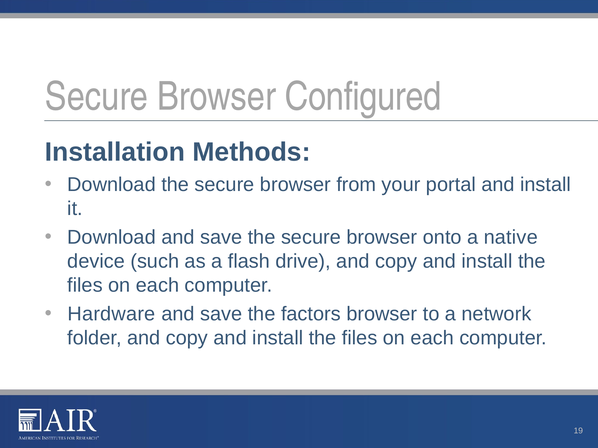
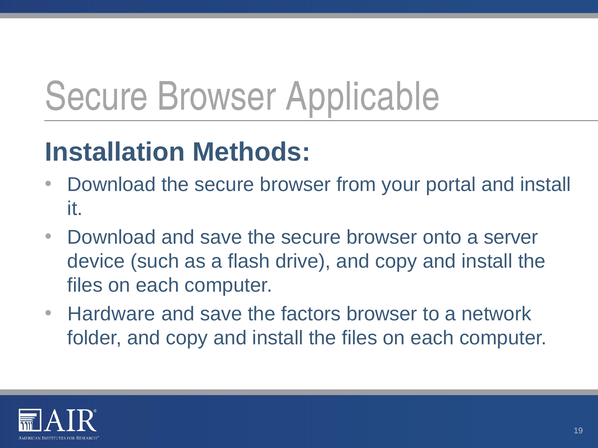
Configured: Configured -> Applicable
native: native -> server
